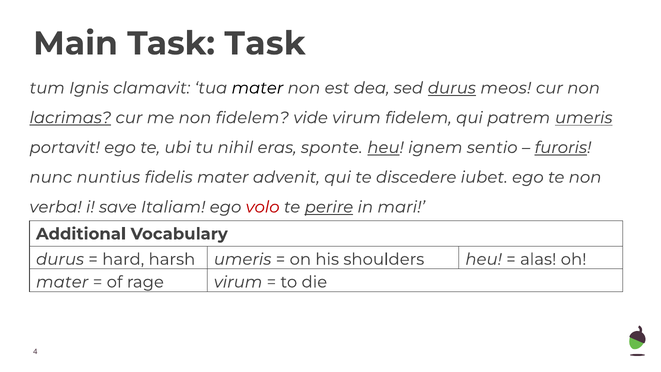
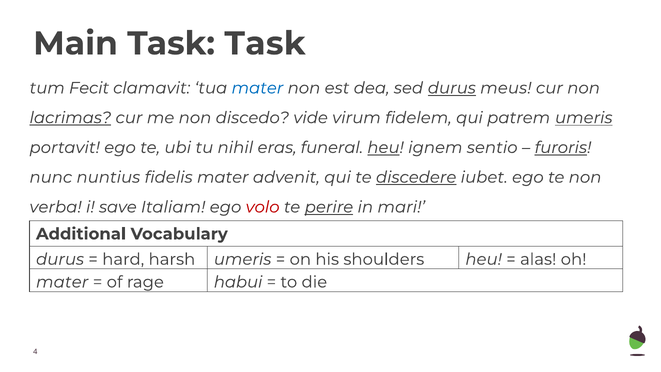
Ignis: Ignis -> Fecit
mater at (257, 88) colour: black -> blue
meos: meos -> meus
non fidelem: fidelem -> discedo
sponte: sponte -> funeral
discedere underline: none -> present
rage virum: virum -> habui
